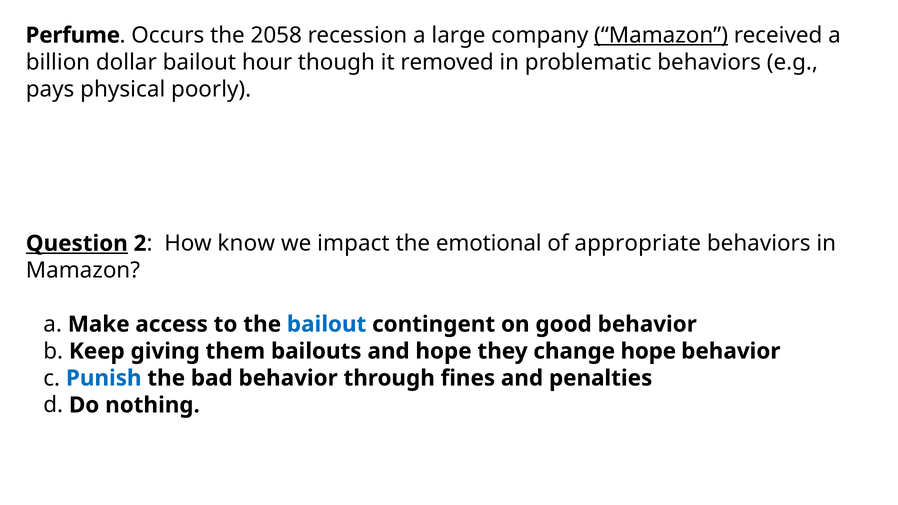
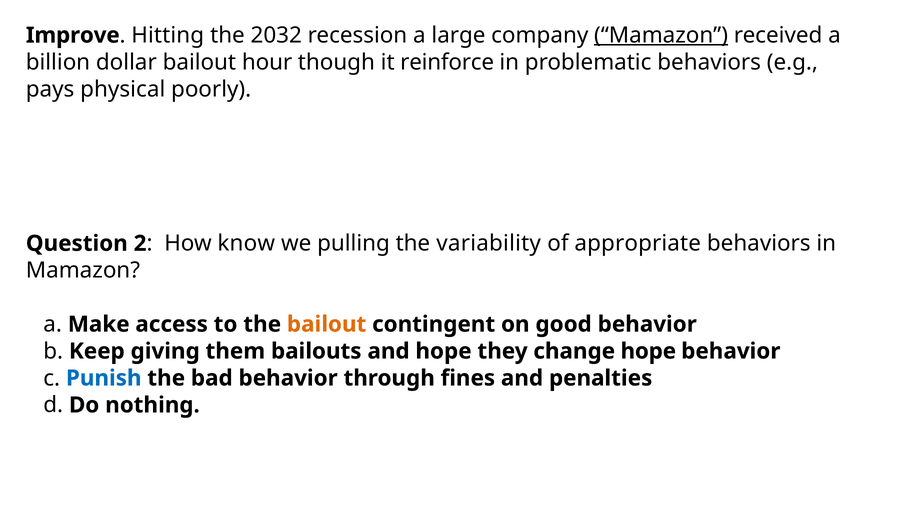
Perfume: Perfume -> Improve
Occurs: Occurs -> Hitting
2058: 2058 -> 2032
removed: removed -> reinforce
Question underline: present -> none
impact: impact -> pulling
emotional: emotional -> variability
bailout at (327, 324) colour: blue -> orange
